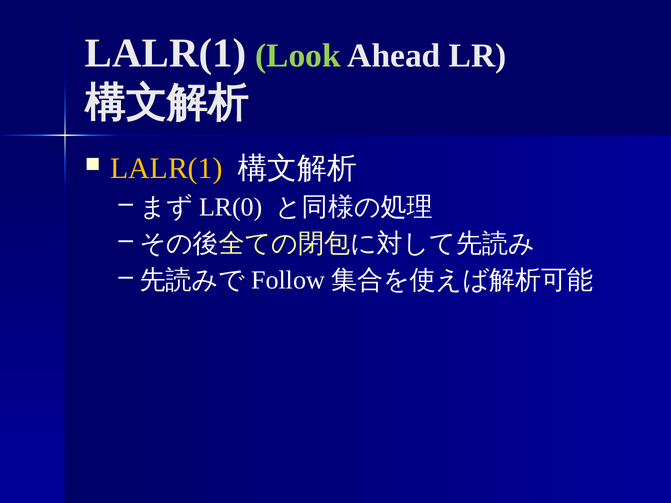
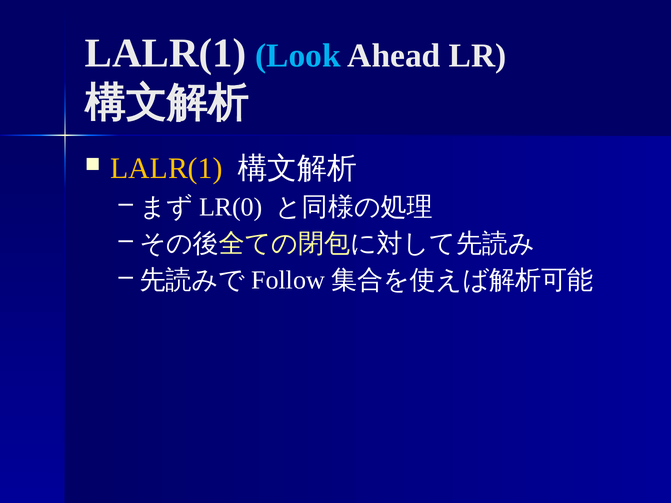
Look colour: light green -> light blue
